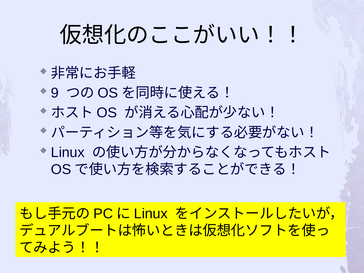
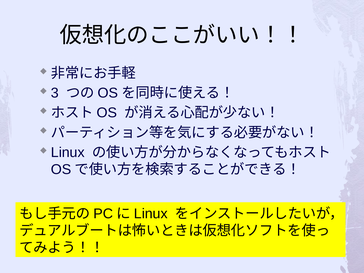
9: 9 -> 3
